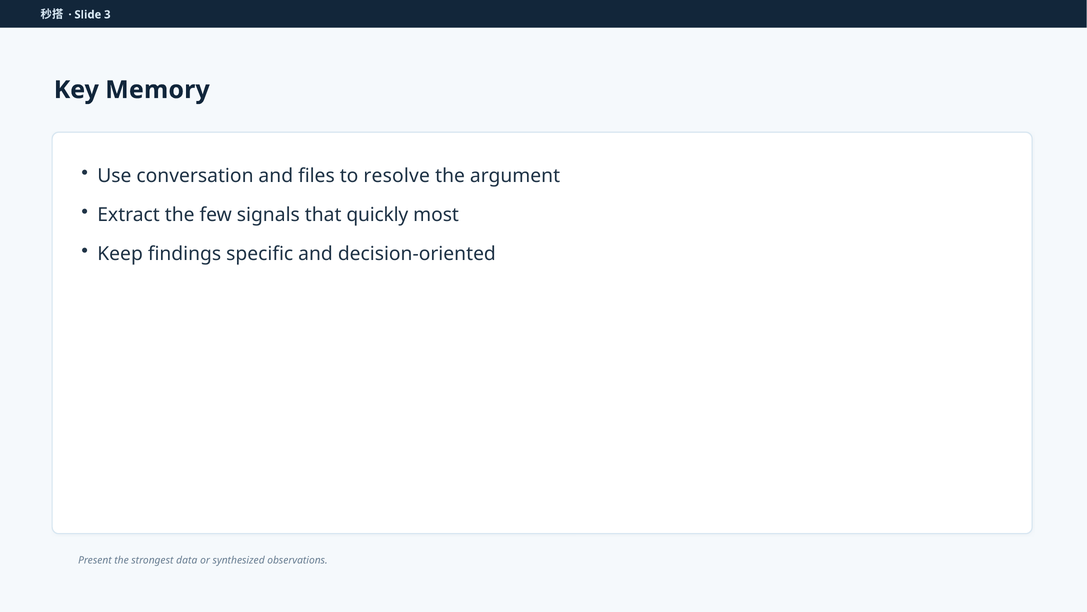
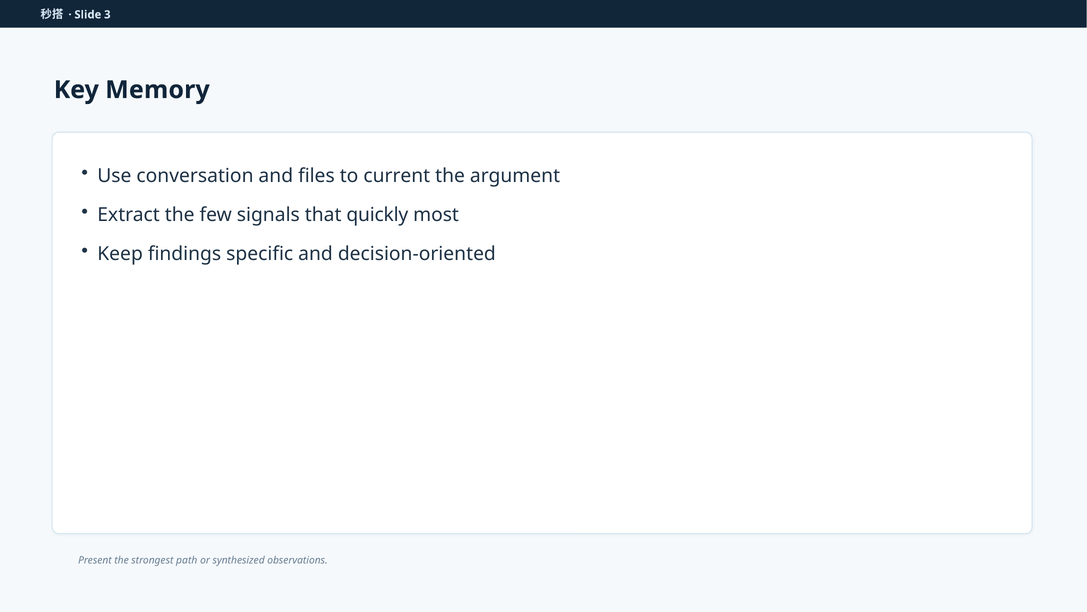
resolve: resolve -> current
data: data -> path
